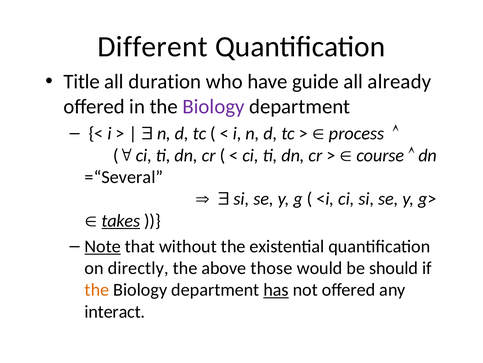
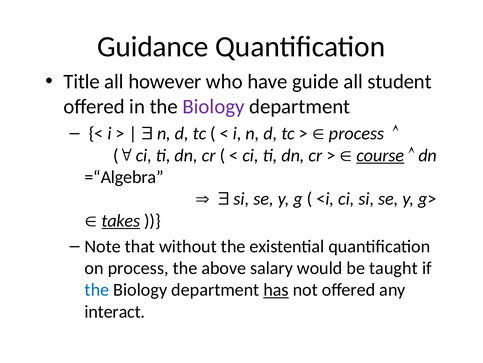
Different: Different -> Guidance
duration: duration -> however
already: already -> student
course underline: none -> present
=“Several: =“Several -> =“Algebra
Note underline: present -> none
on directly: directly -> process
those: those -> salary
should: should -> taught
the at (97, 289) colour: orange -> blue
